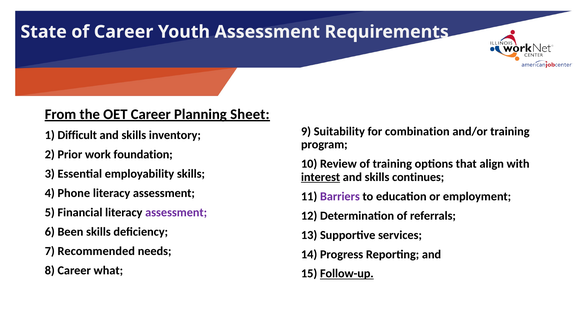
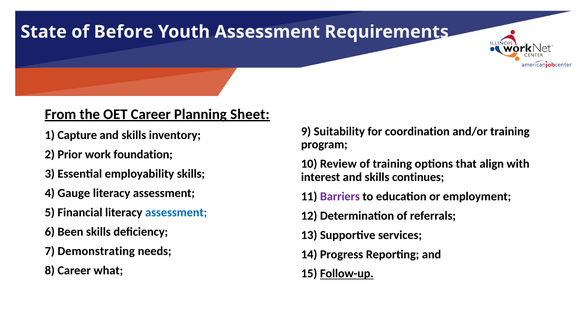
of Career: Career -> Before
combination: combination -> coordination
Difficult: Difficult -> Capture
interest underline: present -> none
Phone: Phone -> Gauge
assessment at (176, 212) colour: purple -> blue
Recommended: Recommended -> Demonstrating
